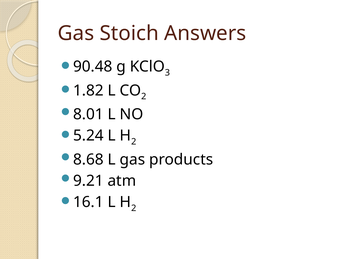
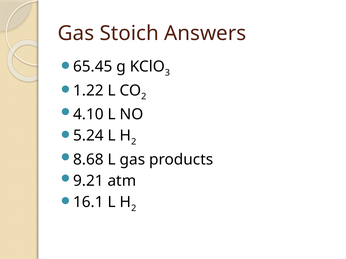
90.48: 90.48 -> 65.45
1.82: 1.82 -> 1.22
8.01: 8.01 -> 4.10
